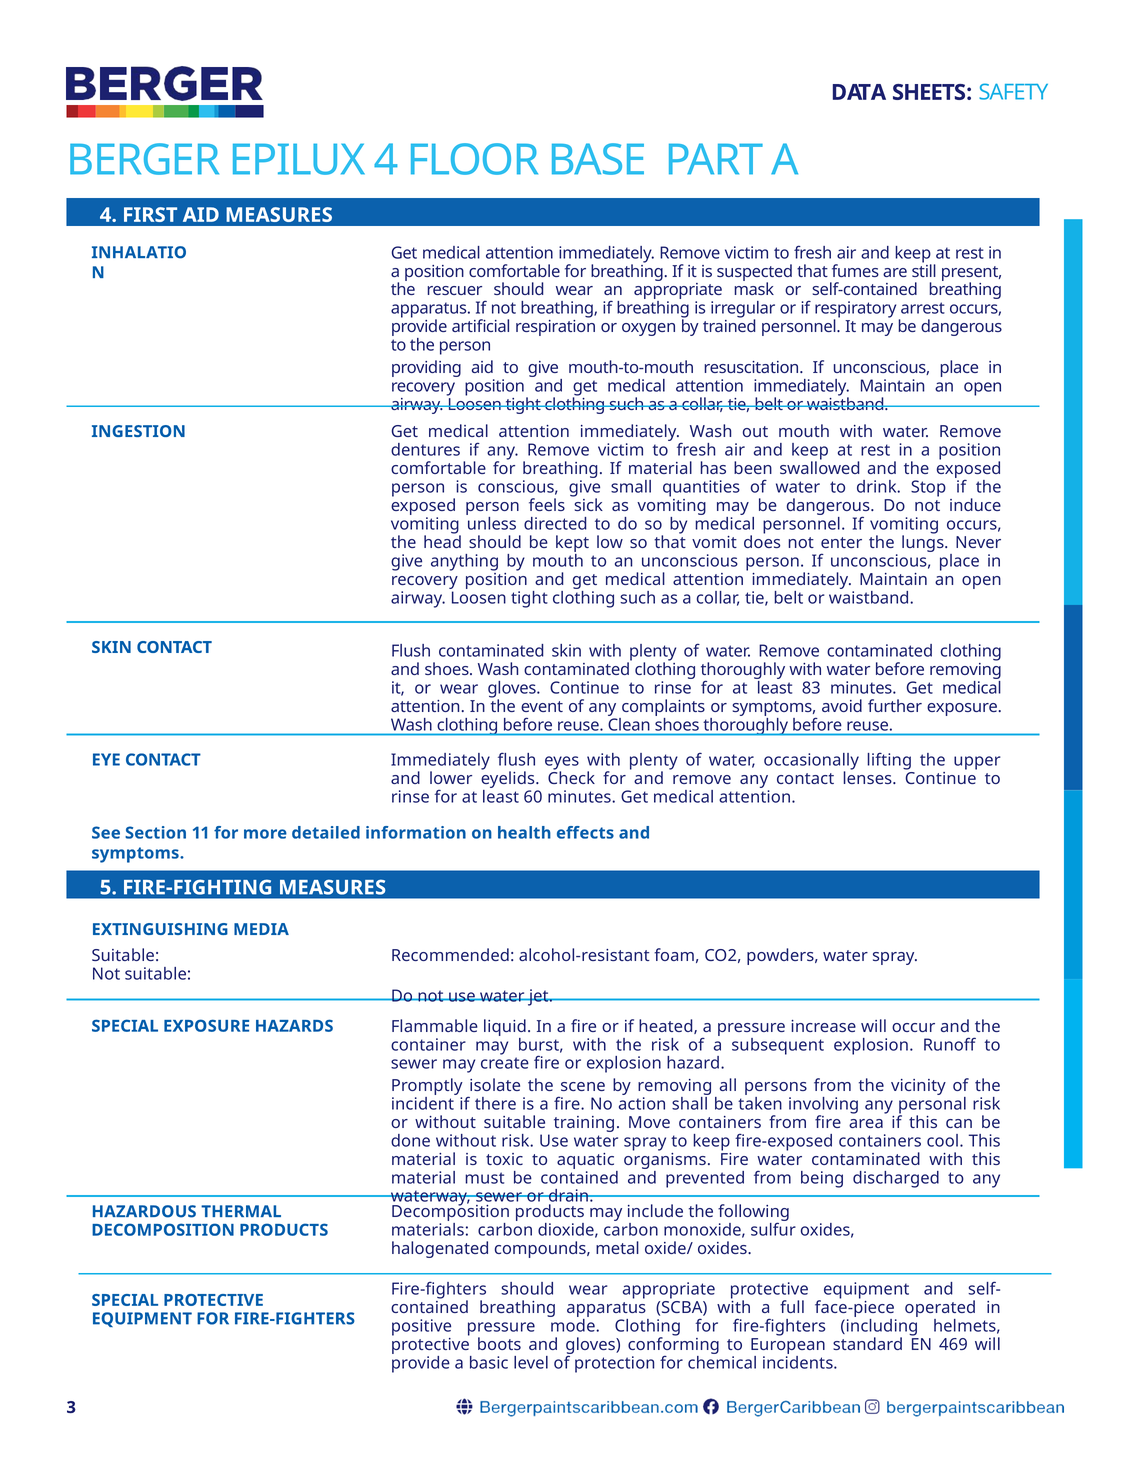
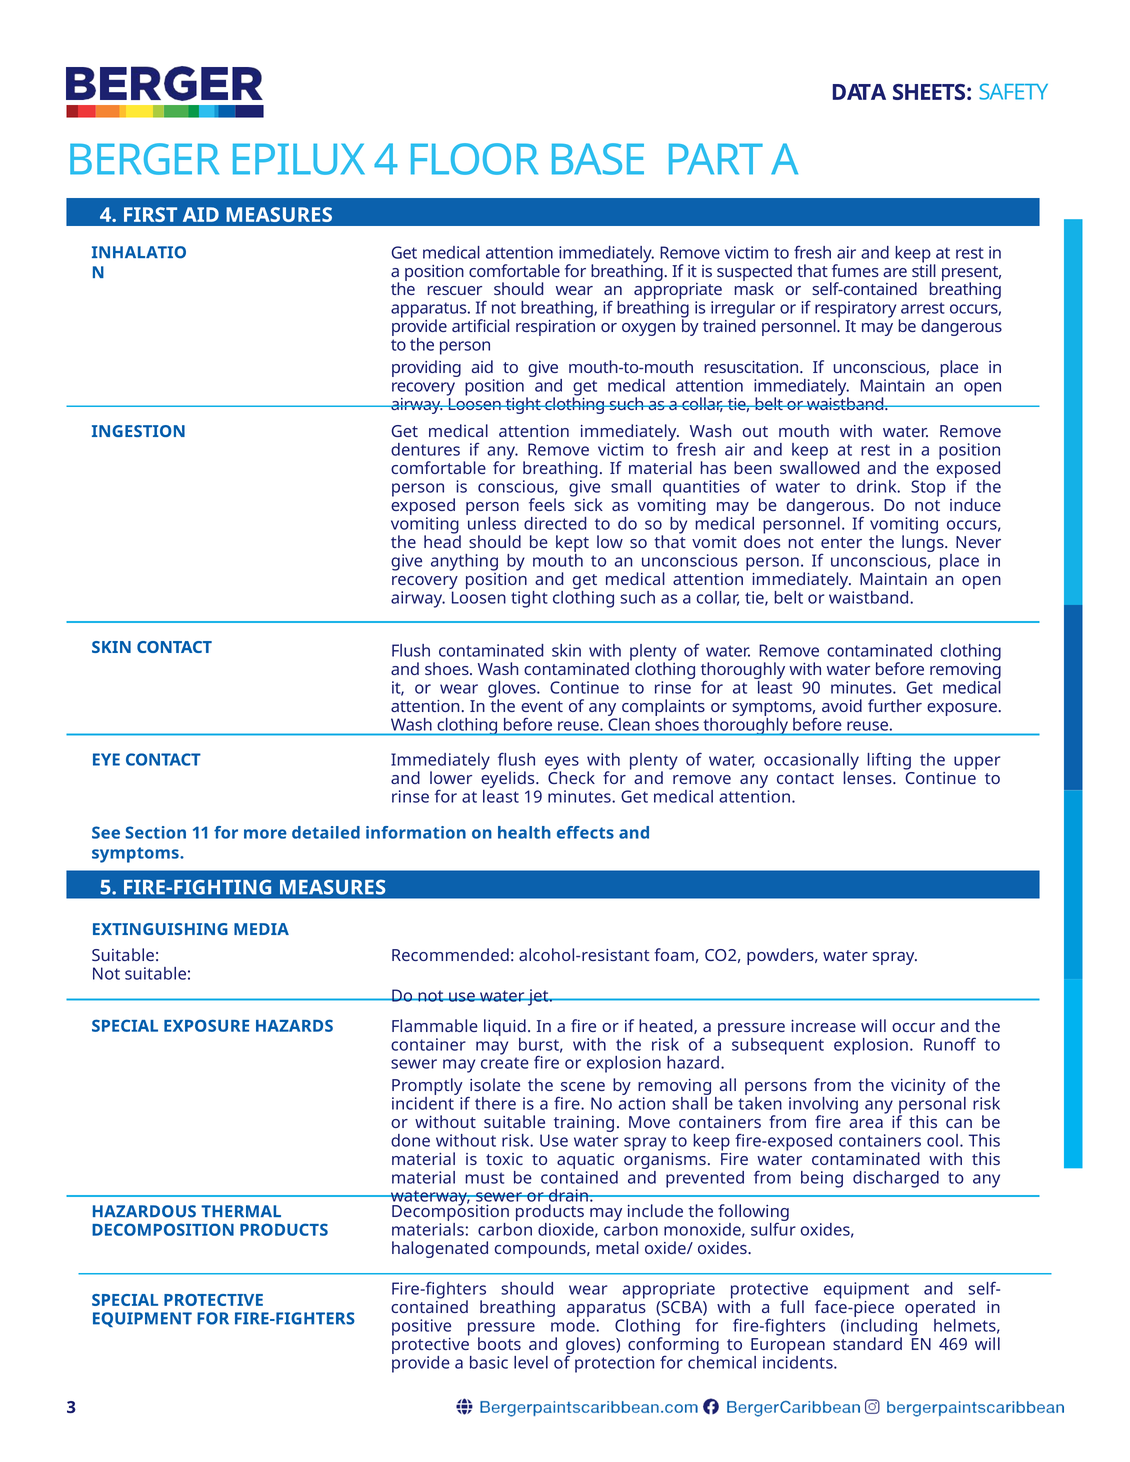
83: 83 -> 90
60: 60 -> 19
